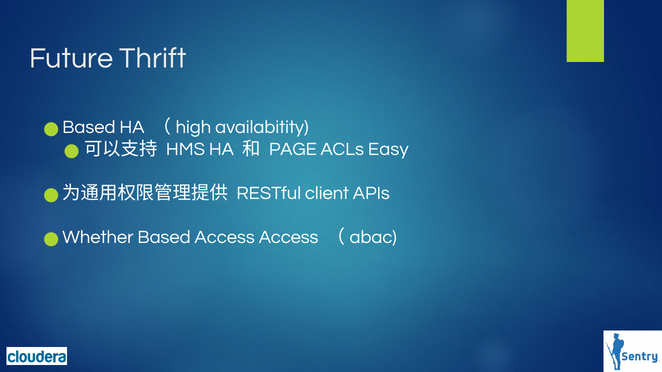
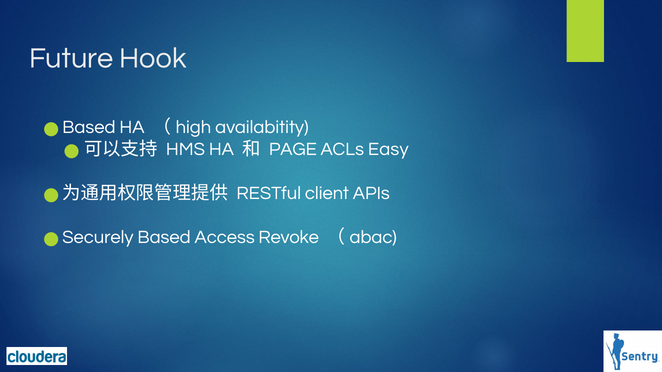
Thrift: Thrift -> Hook
Whether: Whether -> Securely
Access Access: Access -> Revoke
